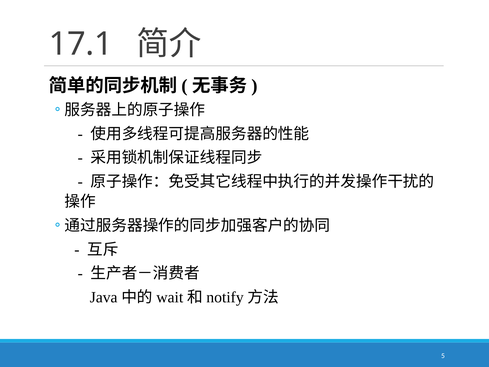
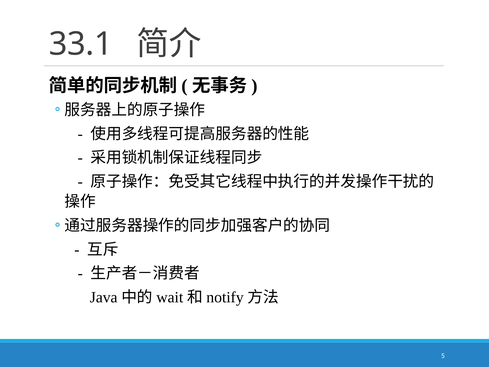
17.1: 17.1 -> 33.1
